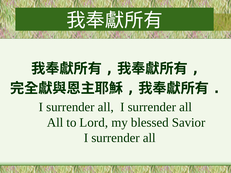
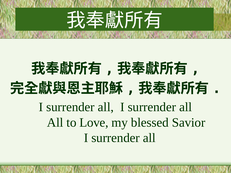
Lord: Lord -> Love
